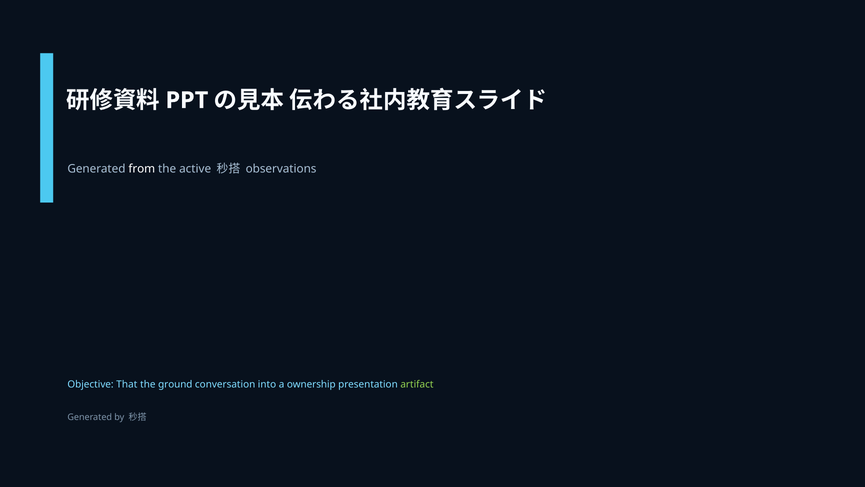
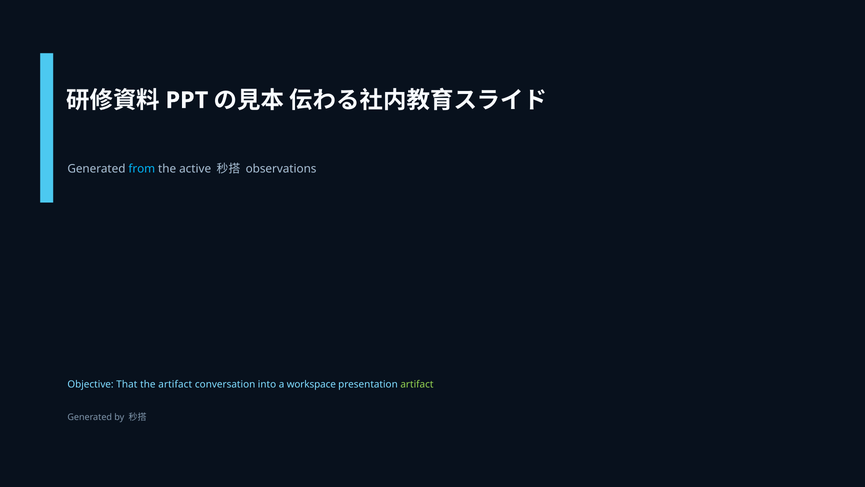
from colour: white -> light blue
the ground: ground -> artifact
ownership: ownership -> workspace
